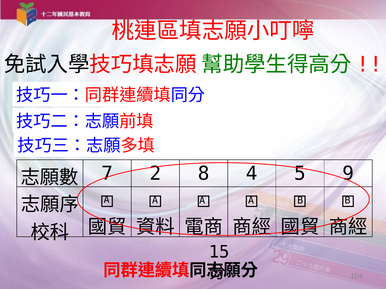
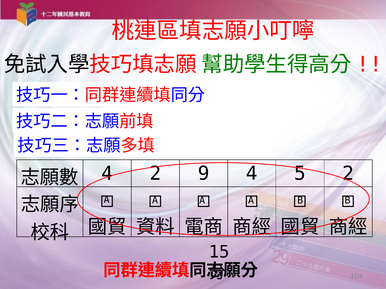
7 at (107, 174): 7 -> 4
8: 8 -> 9
5 9: 9 -> 2
